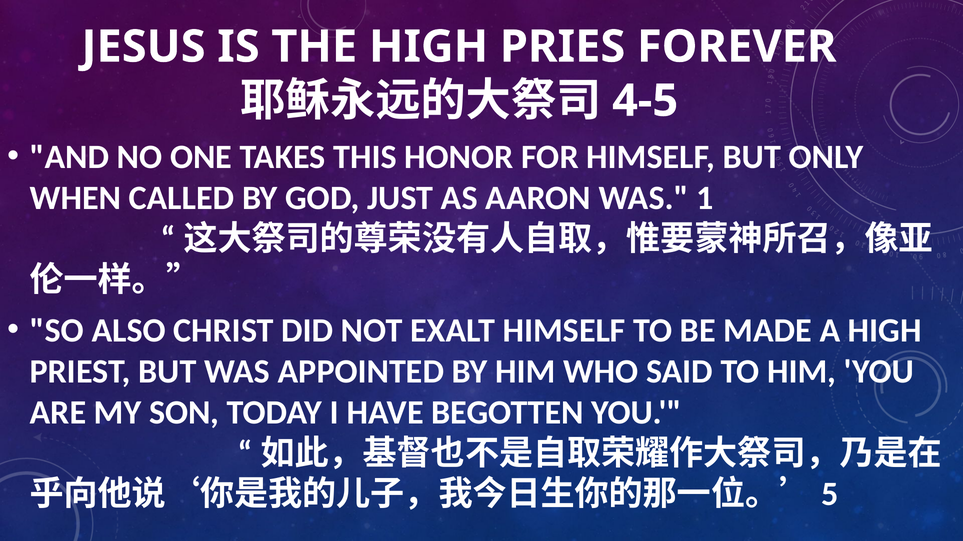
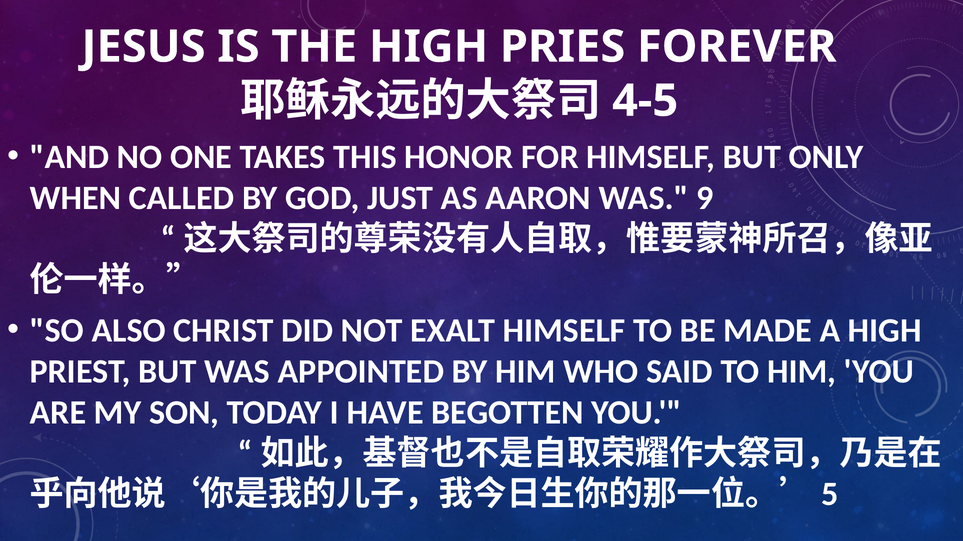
1: 1 -> 9
